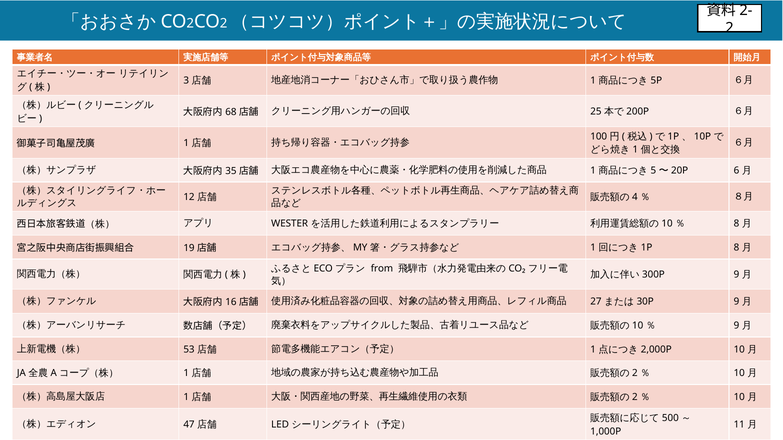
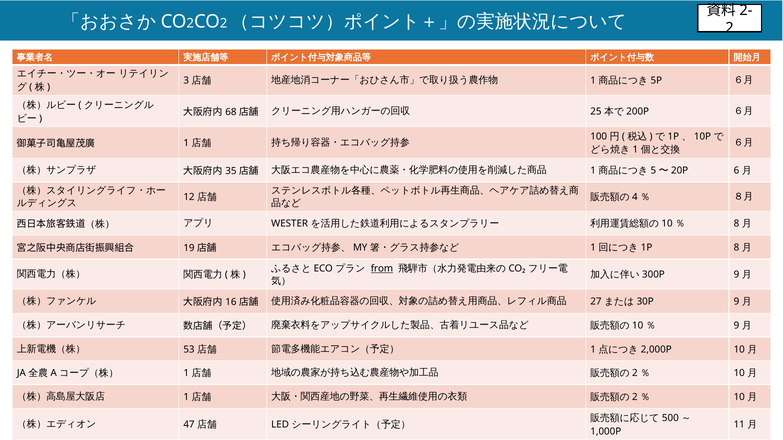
from underline: none -> present
